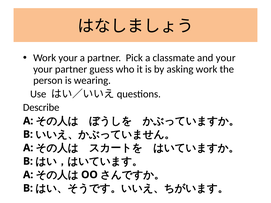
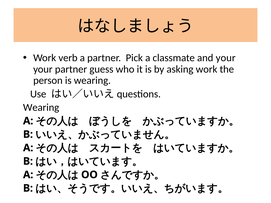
Work your: your -> verb
Describe at (41, 108): Describe -> Wearing
